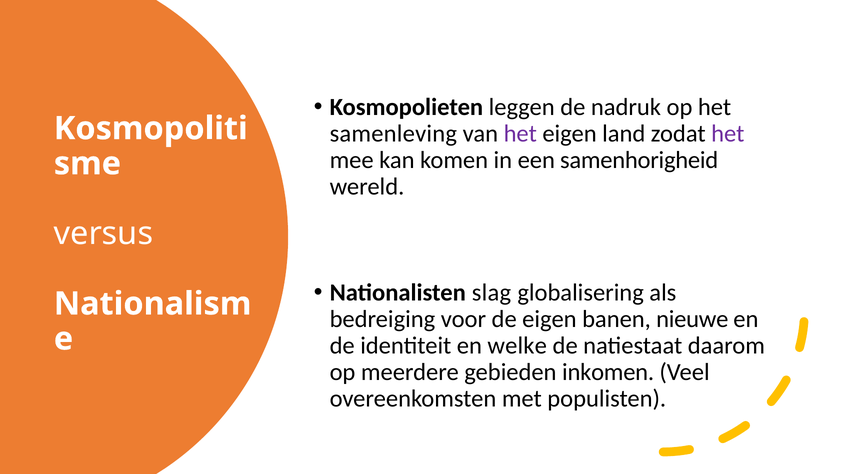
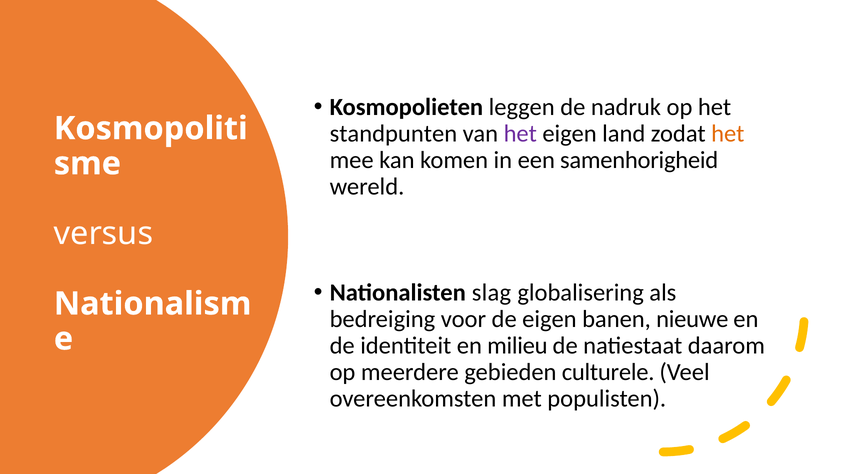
samenleving: samenleving -> standpunten
het at (728, 134) colour: purple -> orange
welke: welke -> milieu
inkomen: inkomen -> culturele
